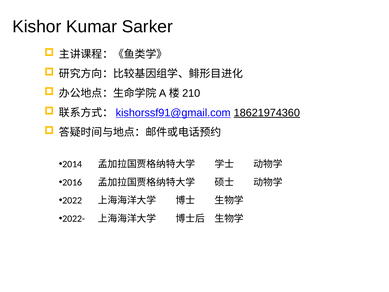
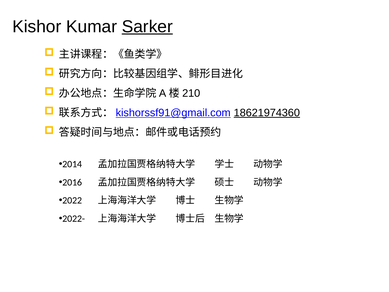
Sarker underline: none -> present
